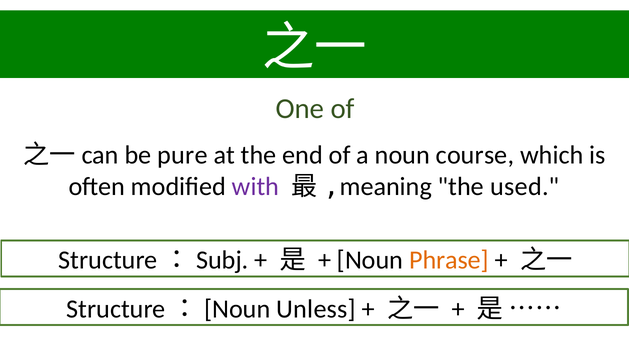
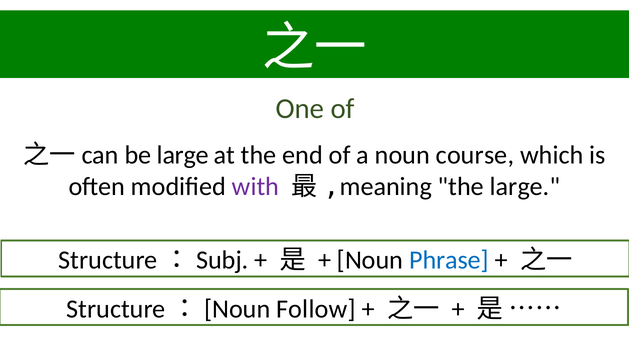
be pure: pure -> large
the used: used -> large
Phrase colour: orange -> blue
Unless: Unless -> Follow
